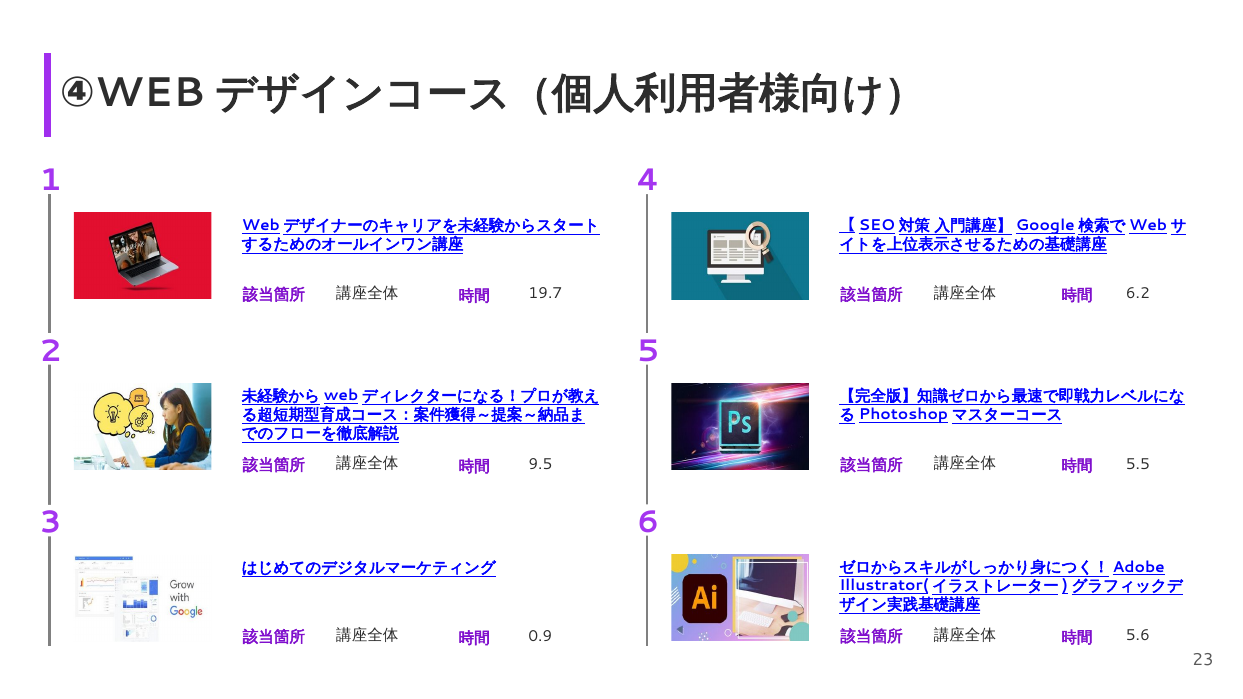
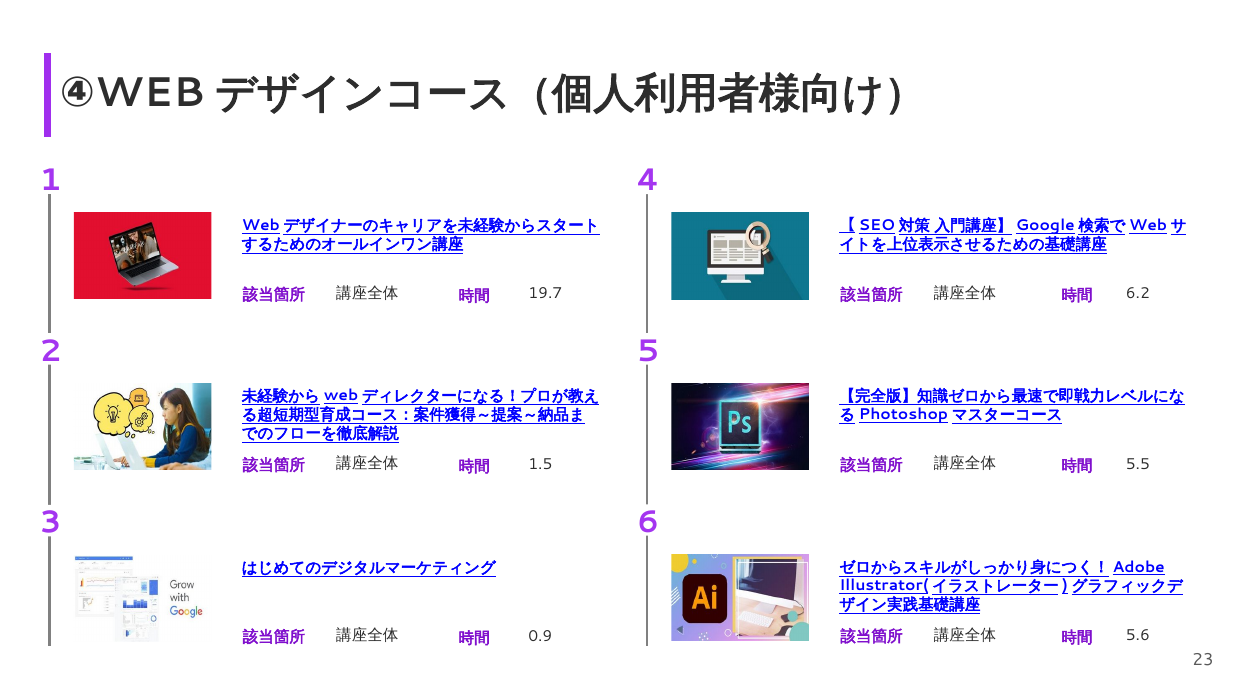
9.5: 9.5 -> 1.5
